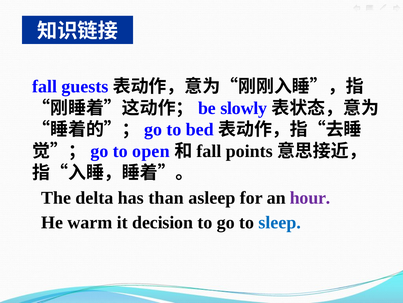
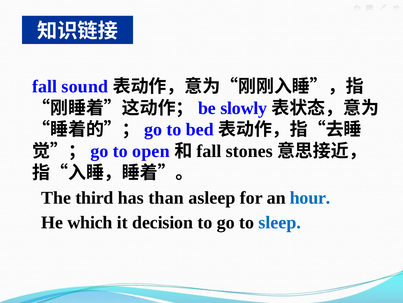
guests: guests -> sound
points: points -> stones
delta: delta -> third
hour colour: purple -> blue
warm: warm -> which
